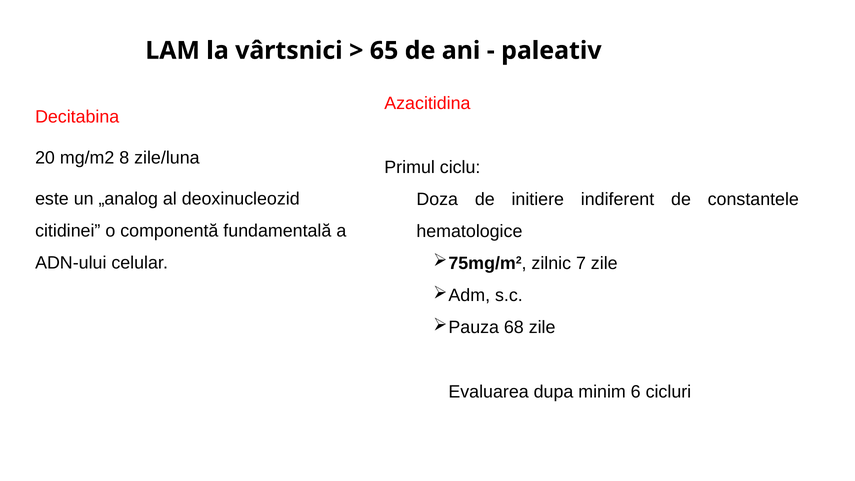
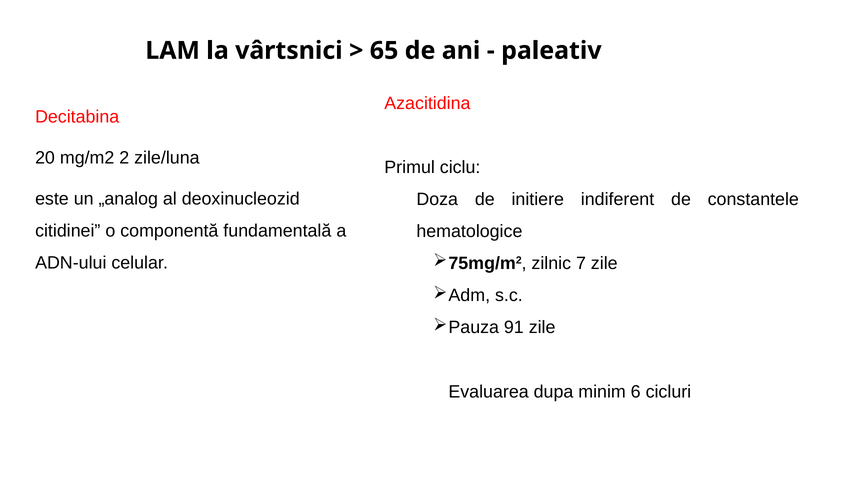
8: 8 -> 2
68: 68 -> 91
